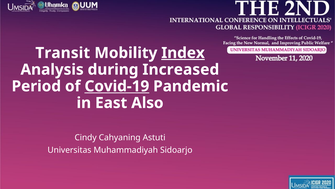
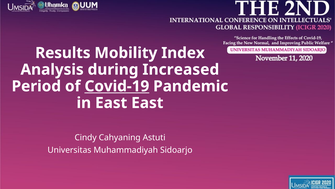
Transit: Transit -> Results
Index underline: present -> none
East Also: Also -> East
